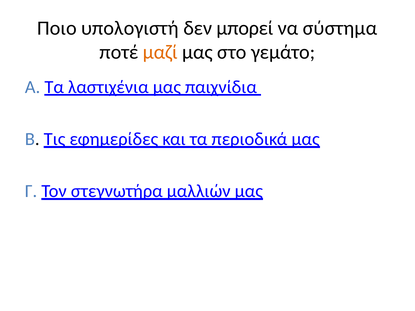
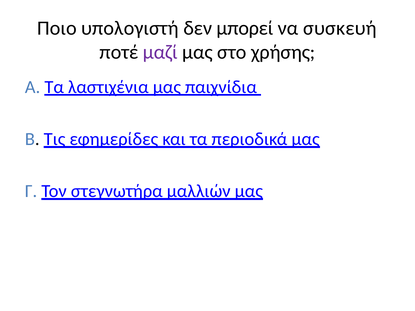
σύστημα: σύστημα -> συσκευή
μαζί colour: orange -> purple
γεμάτο: γεμάτο -> χρήσης
